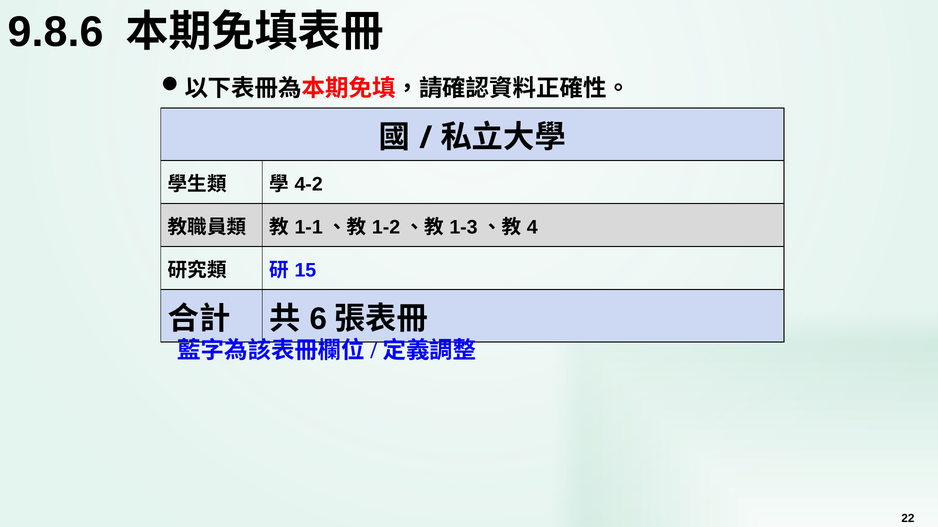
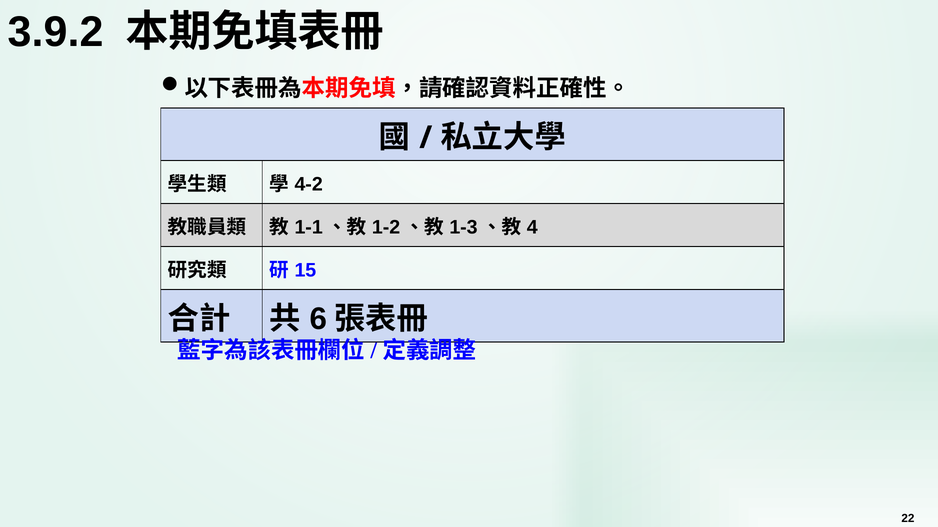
9.8.6: 9.8.6 -> 3.9.2
